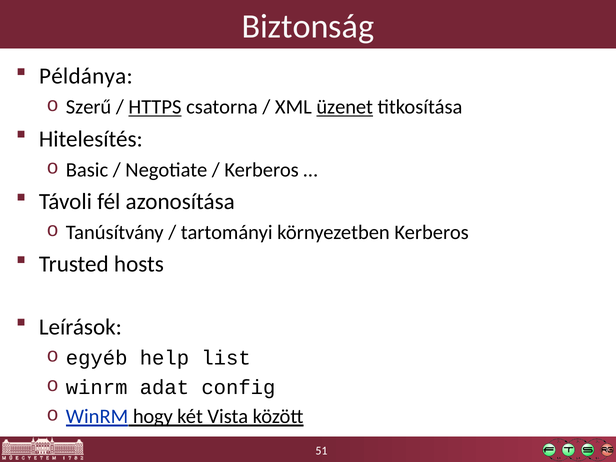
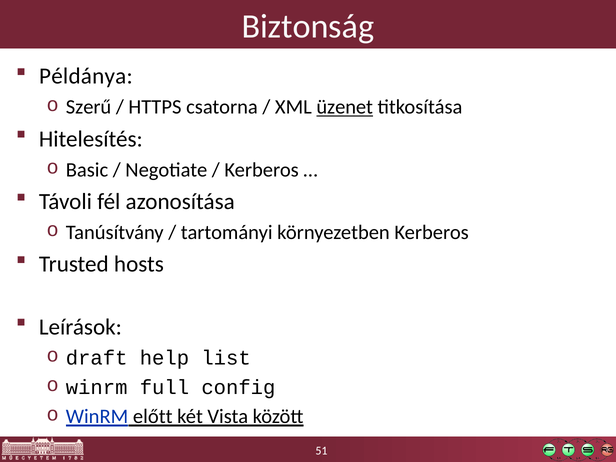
HTTPS underline: present -> none
egyéb: egyéb -> draft
adat: adat -> full
hogy: hogy -> előtt
